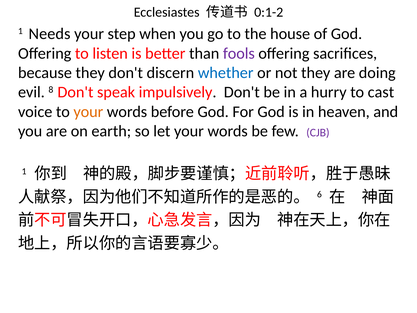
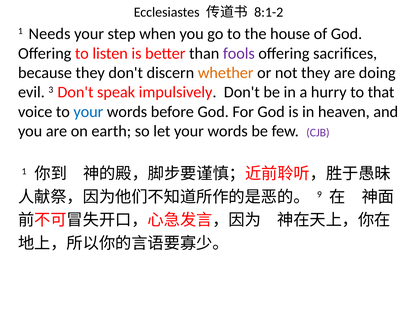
0:1-2: 0:1-2 -> 8:1-2
whether colour: blue -> orange
8: 8 -> 3
cast: cast -> that
your at (88, 112) colour: orange -> blue
6: 6 -> 9
